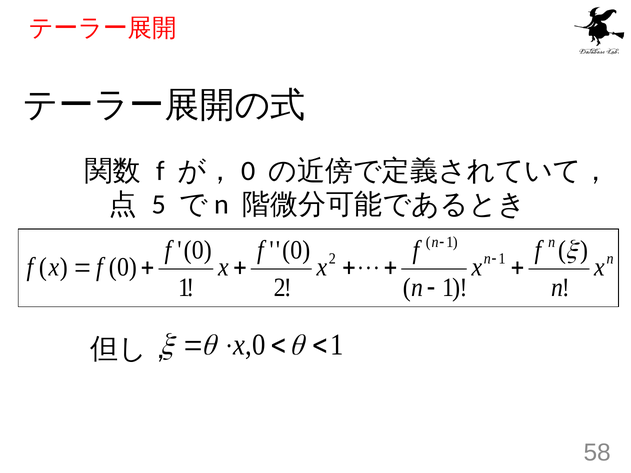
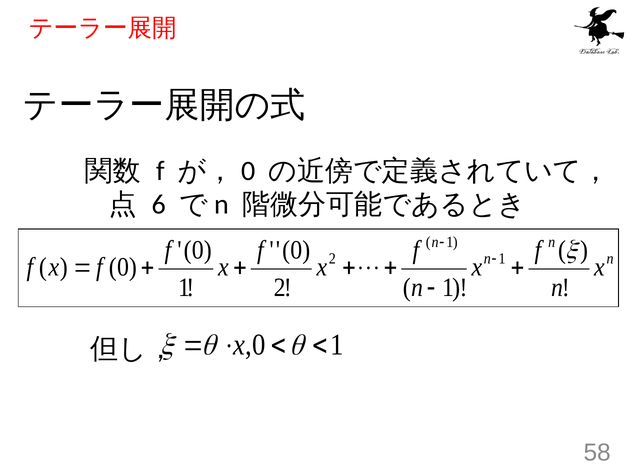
5: 5 -> 6
